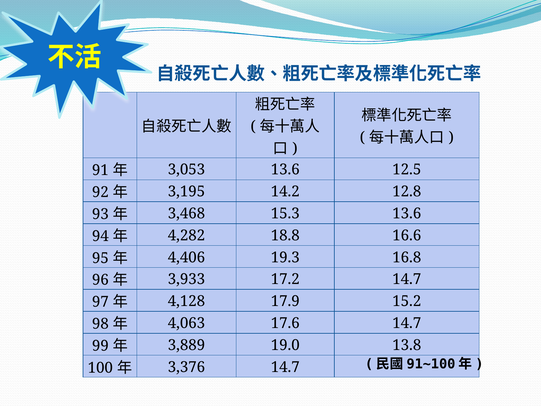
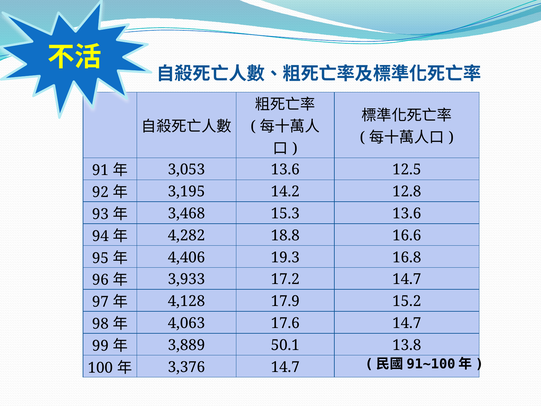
19.0: 19.0 -> 50.1
